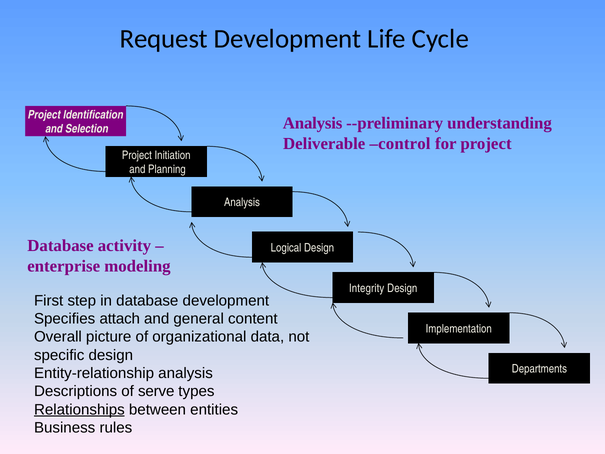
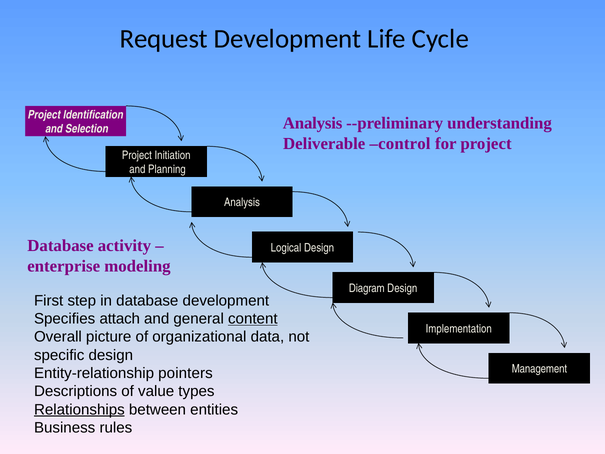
Integrity: Integrity -> Diagram
content underline: none -> present
Departments: Departments -> Management
Entity-relationship analysis: analysis -> pointers
serve: serve -> value
